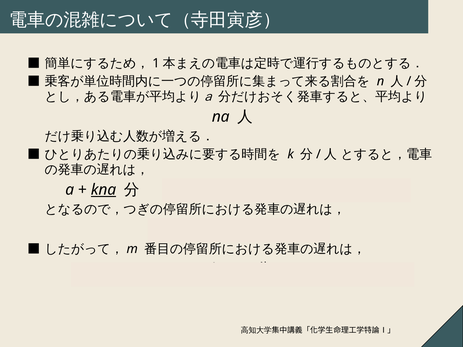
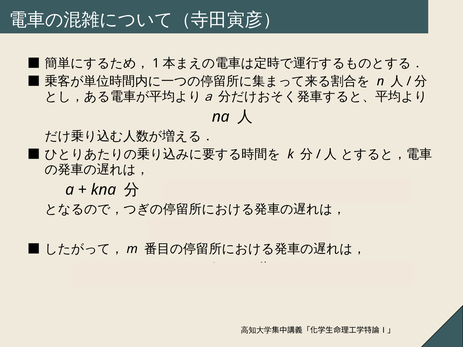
kna at (104, 190) underline: present -> none
